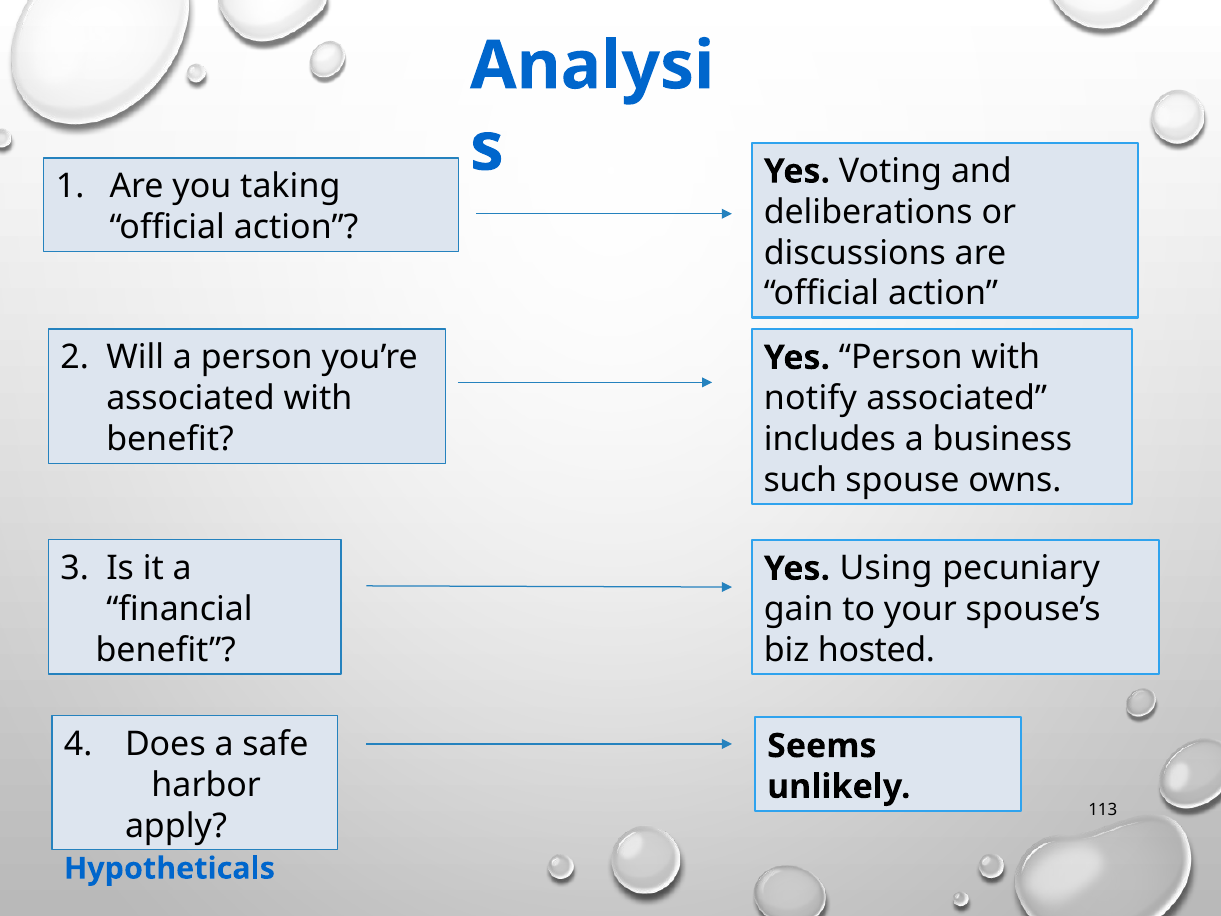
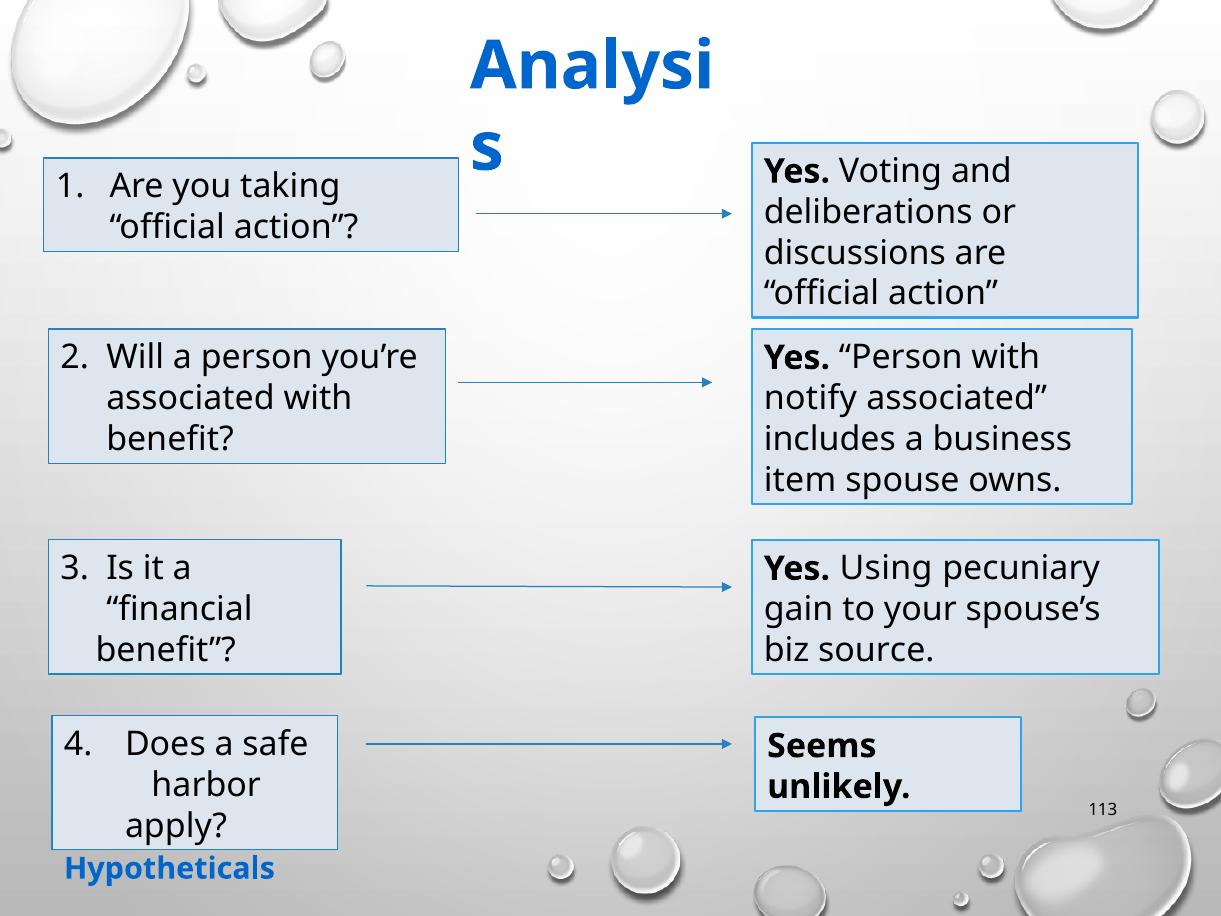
such: such -> item
hosted: hosted -> source
